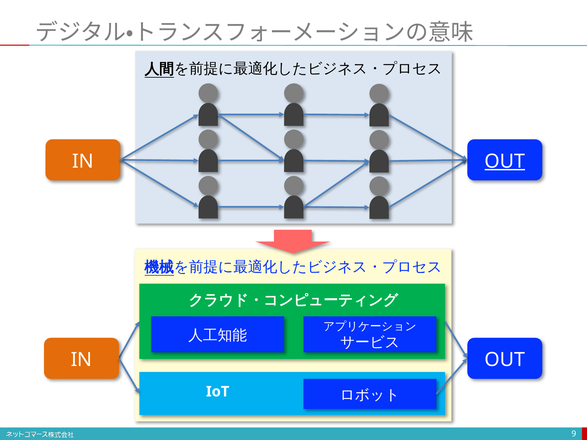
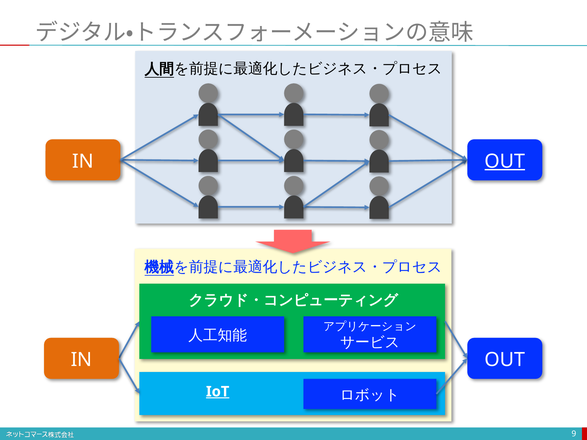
IoT underline: none -> present
